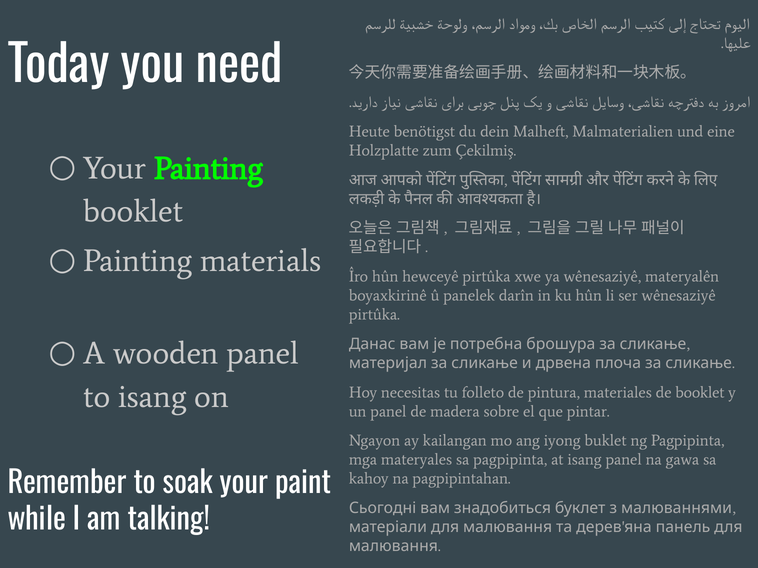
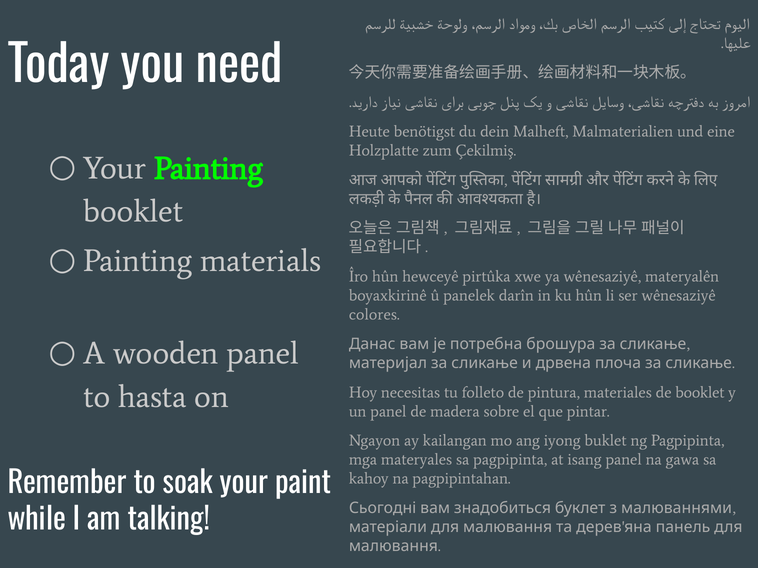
pirtûka at (374, 315): pirtûka -> colores
to isang: isang -> hasta
